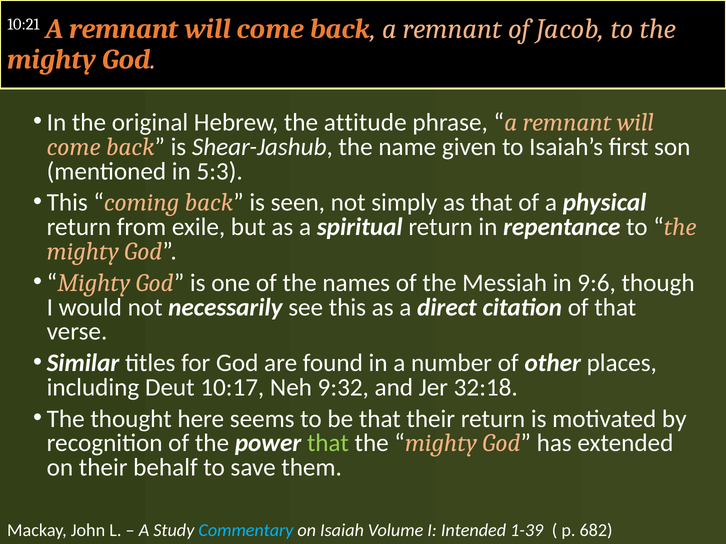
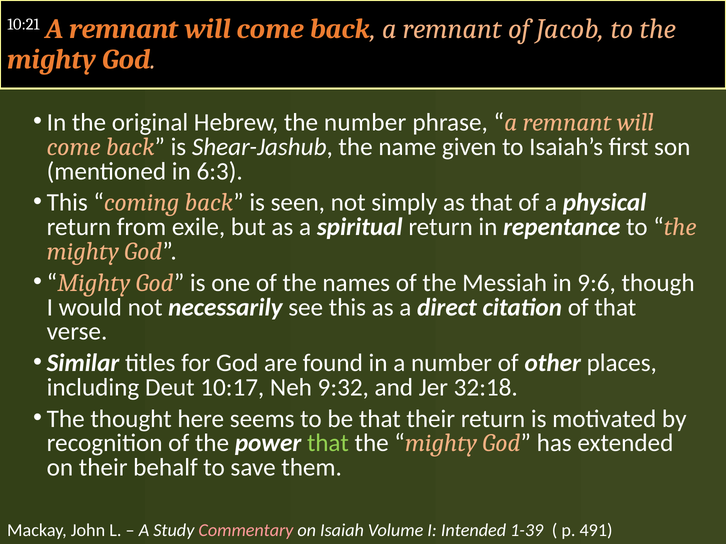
the attitude: attitude -> number
5:3: 5:3 -> 6:3
Commentary colour: light blue -> pink
682: 682 -> 491
